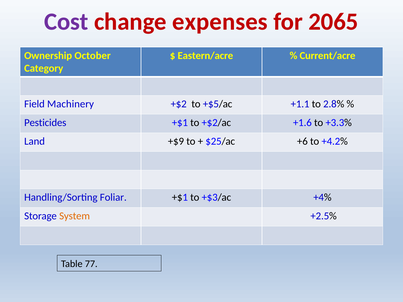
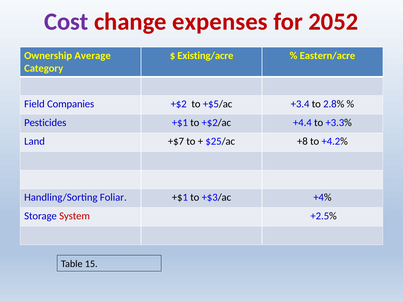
2065: 2065 -> 2052
October: October -> Average
Eastern/acre: Eastern/acre -> Existing/acre
Current/acre: Current/acre -> Eastern/acre
Machinery: Machinery -> Companies
+1.1: +1.1 -> +3.4
+1.6: +1.6 -> +4.4
+$9: +$9 -> +$7
+6: +6 -> +8
System colour: orange -> red
77: 77 -> 15
